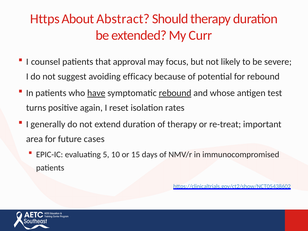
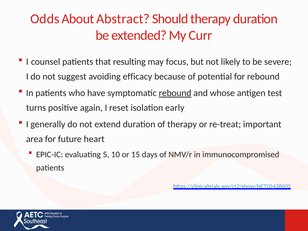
Https: Https -> Odds
approval: approval -> resulting
have underline: present -> none
rates: rates -> early
cases: cases -> heart
